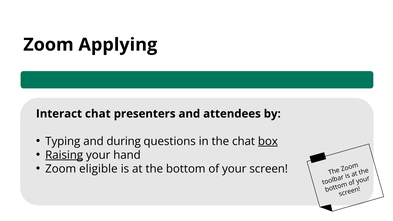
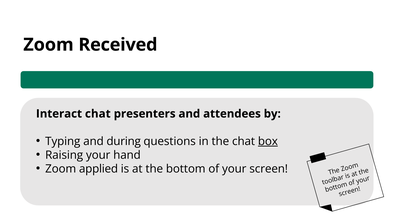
Applying: Applying -> Received
Raising underline: present -> none
eligible: eligible -> applied
